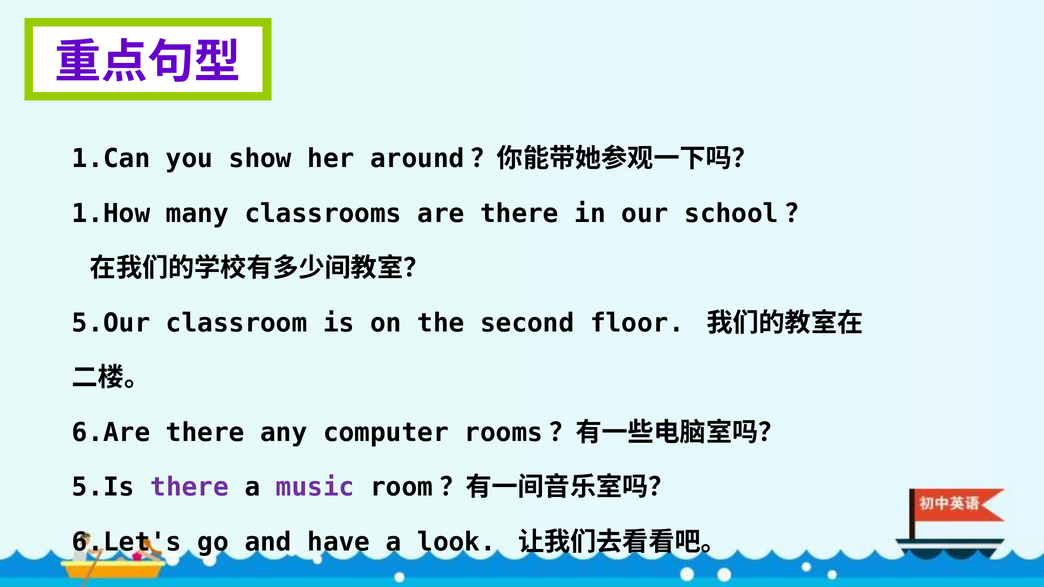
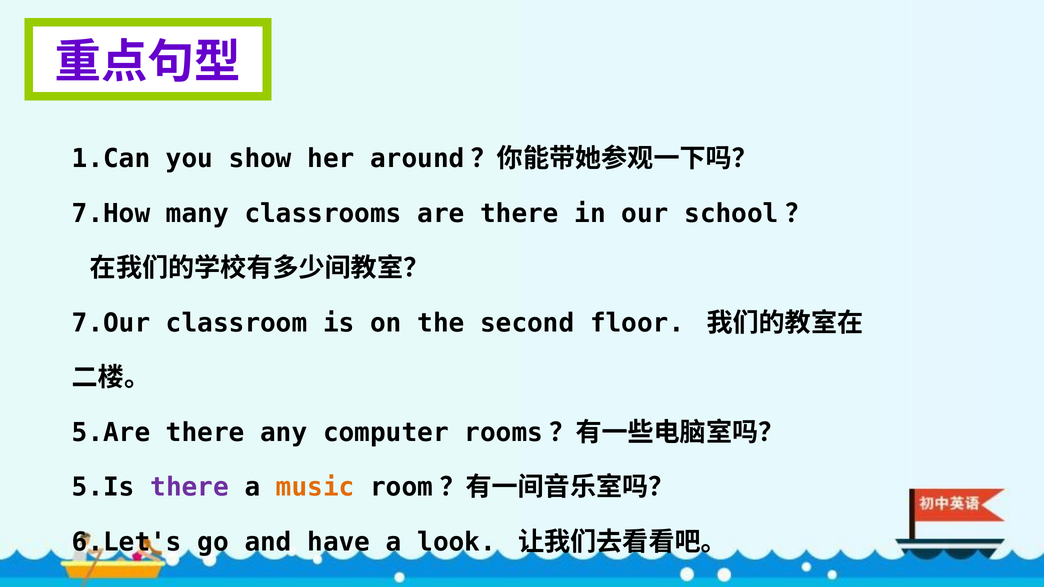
1.How: 1.How -> 7.How
5.Our: 5.Our -> 7.Our
6.Are: 6.Are -> 5.Are
music colour: purple -> orange
